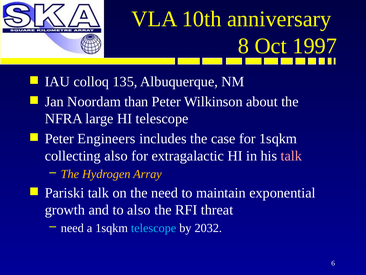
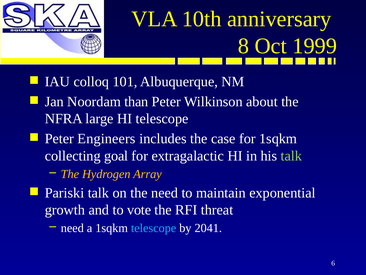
1997: 1997 -> 1999
135: 135 -> 101
collecting also: also -> goal
talk at (291, 156) colour: pink -> light green
to also: also -> vote
2032: 2032 -> 2041
